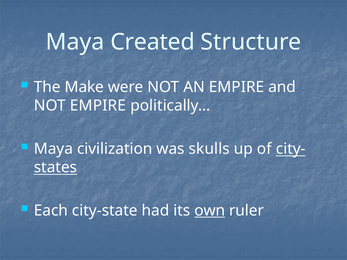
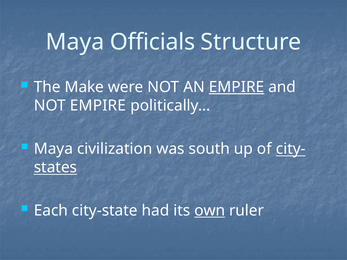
Created: Created -> Officials
EMPIRE at (237, 87) underline: none -> present
skulls: skulls -> south
